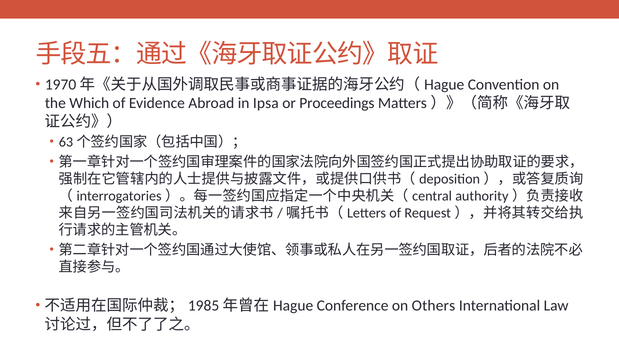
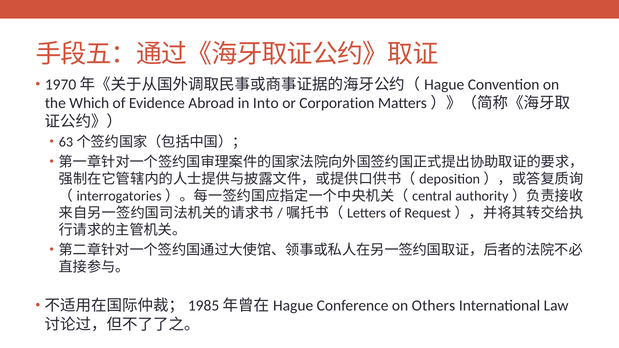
Ipsa: Ipsa -> Into
Proceedings: Proceedings -> Corporation
